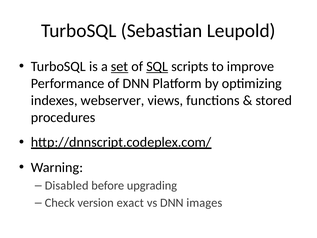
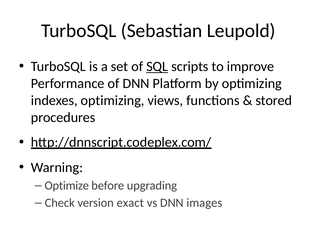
set underline: present -> none
indexes webserver: webserver -> optimizing
Disabled: Disabled -> Optimize
